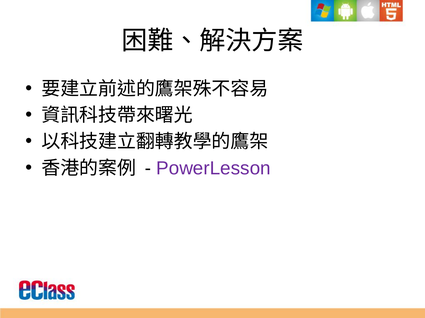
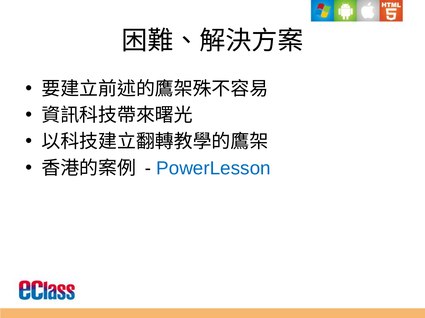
PowerLesson colour: purple -> blue
